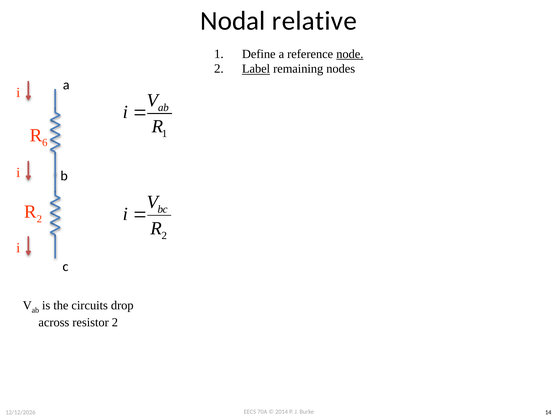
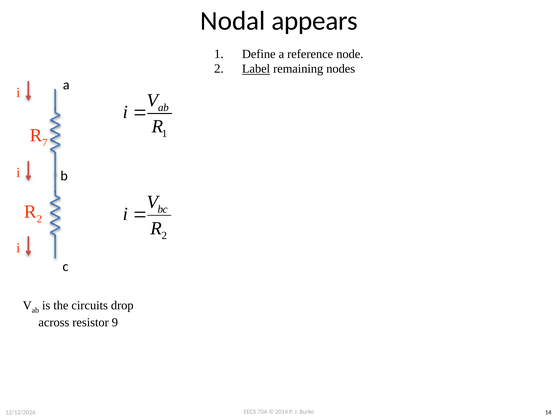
relative: relative -> appears
node underline: present -> none
6: 6 -> 7
resistor 2: 2 -> 9
